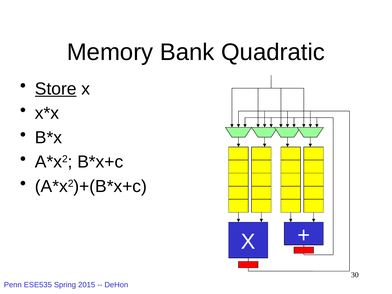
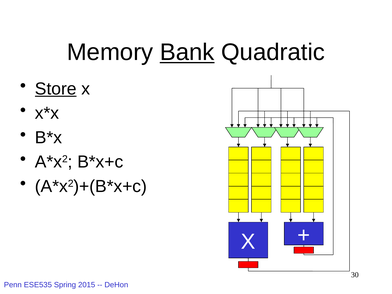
Bank underline: none -> present
